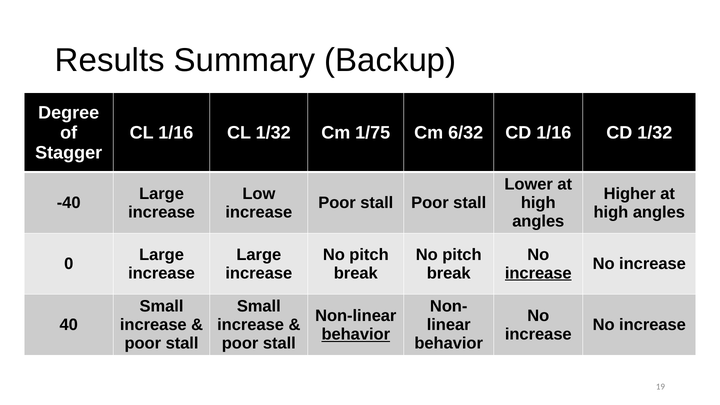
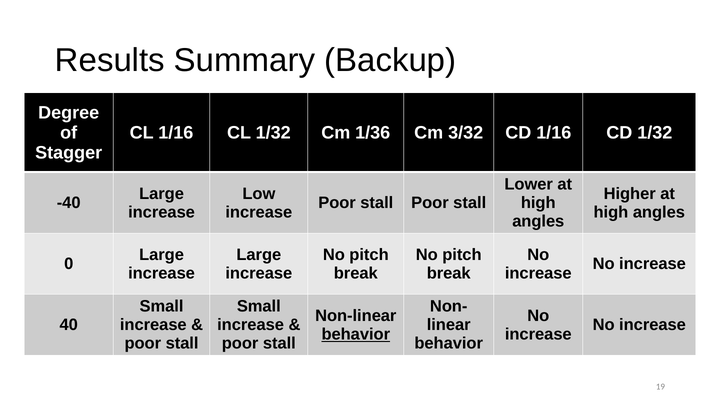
1/75: 1/75 -> 1/36
6/32: 6/32 -> 3/32
increase at (538, 273) underline: present -> none
